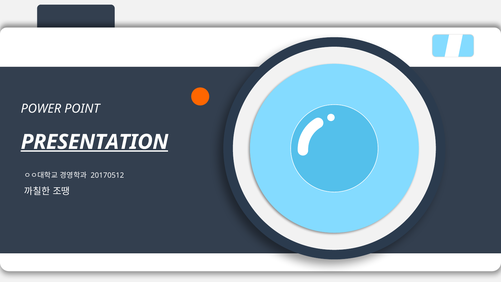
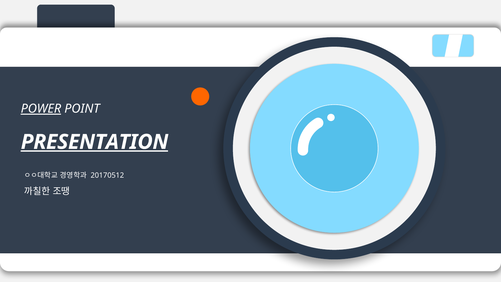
POWER underline: none -> present
